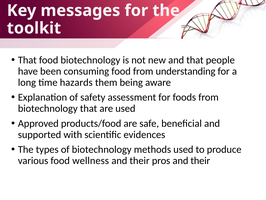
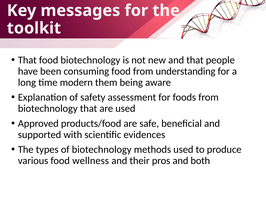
hazards: hazards -> modern
pros and their: their -> both
